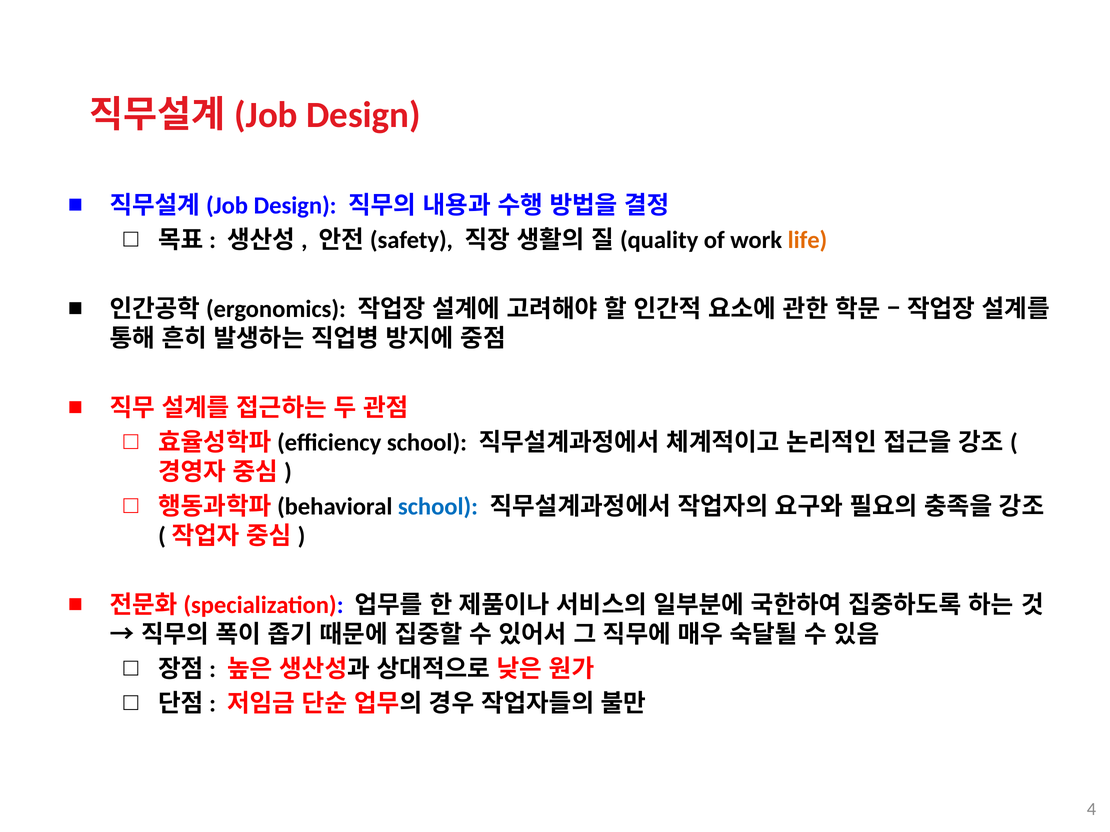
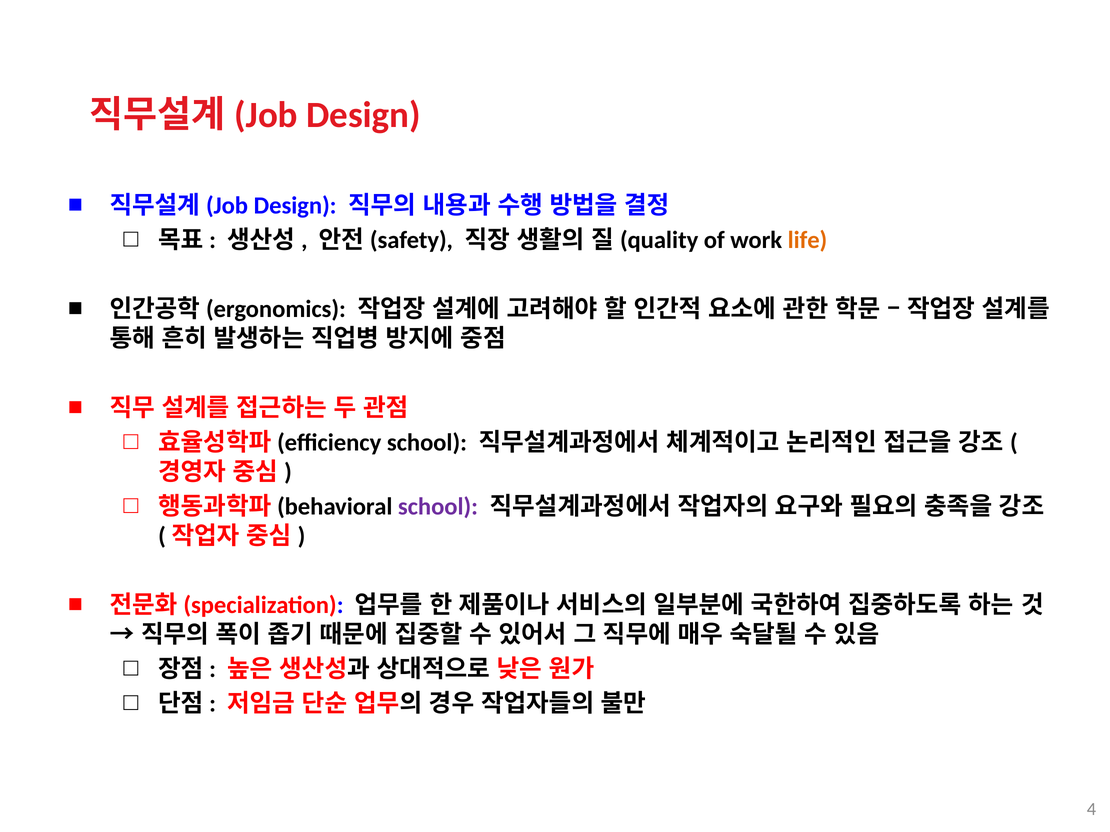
school at (438, 507) colour: blue -> purple
